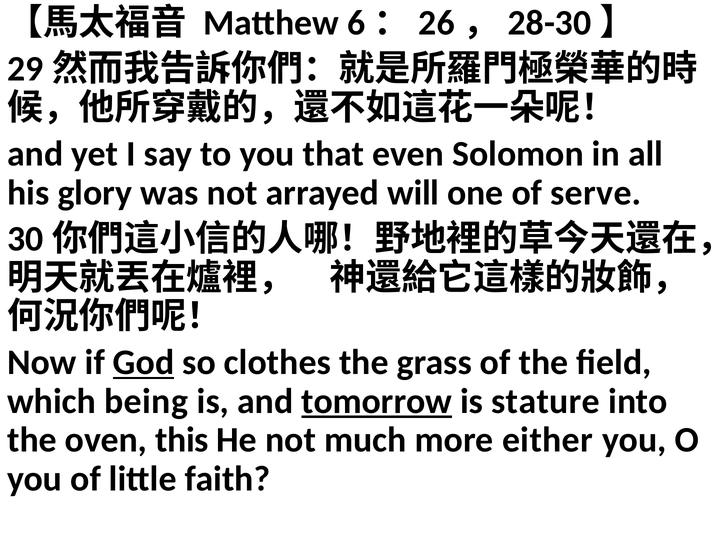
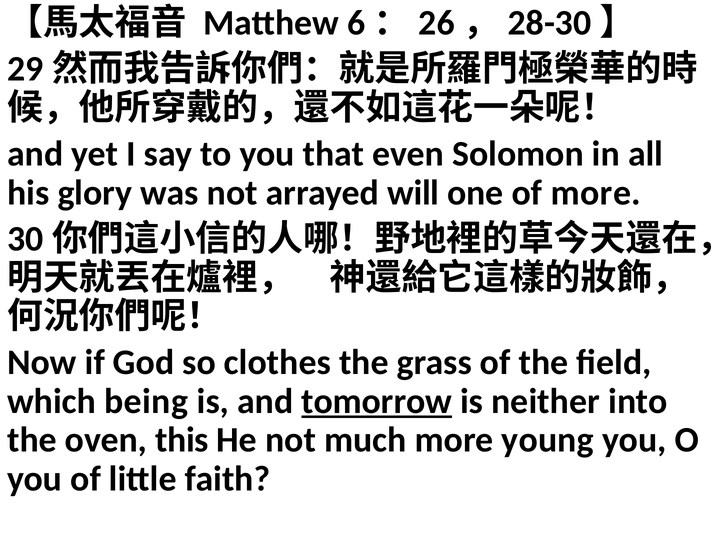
of serve: serve -> more
God underline: present -> none
stature: stature -> neither
either: either -> young
